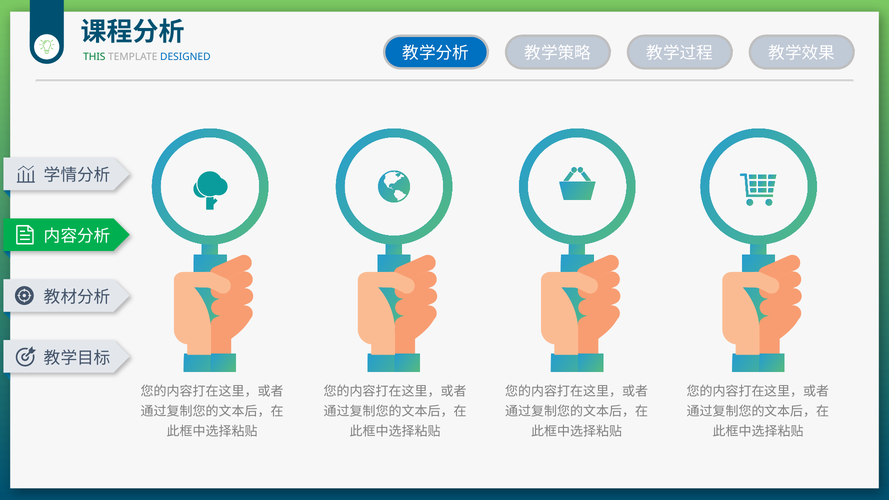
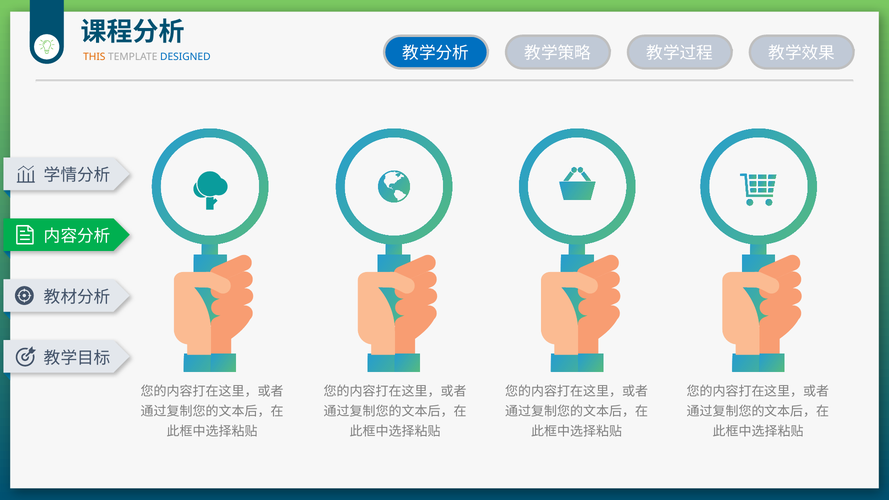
THIS colour: green -> orange
